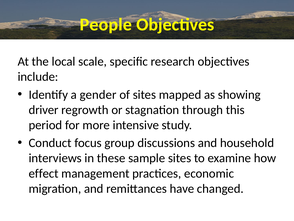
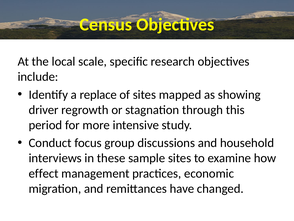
People: People -> Census
gender: gender -> replace
